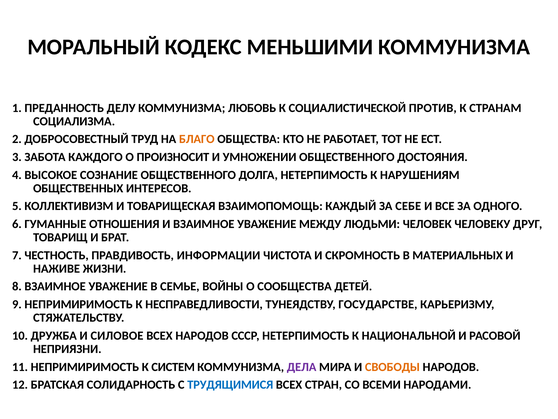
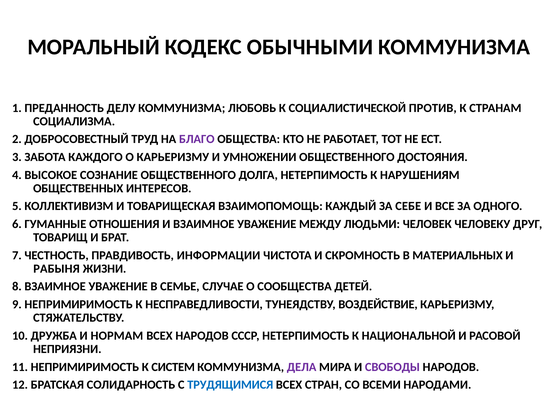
МЕНЬШИМИ: МЕНЬШИМИ -> ОБЫЧНЫМИ
БЛАГО colour: orange -> purple
О ПРОИЗНОСИТ: ПРОИЗНОСИТ -> КАРЬЕРИЗМУ
НАЖИВЕ: НАЖИВЕ -> РАБЫНЯ
ВОЙНЫ: ВОЙНЫ -> СЛУЧАЕ
ГОСУДАРСТВЕ: ГОСУДАРСТВЕ -> ВОЗДЕЙСТВИЕ
СИЛОВОЕ: СИЛОВОЕ -> НОРМАМ
СВОБОДЫ colour: orange -> purple
